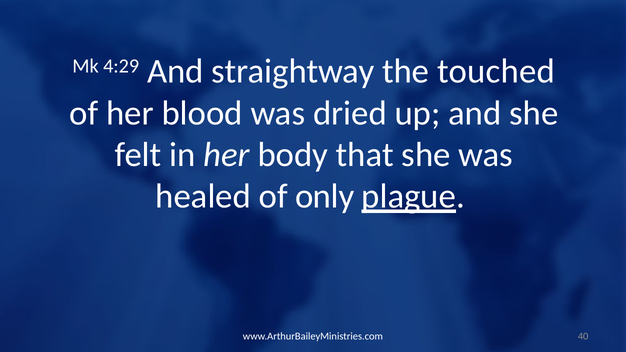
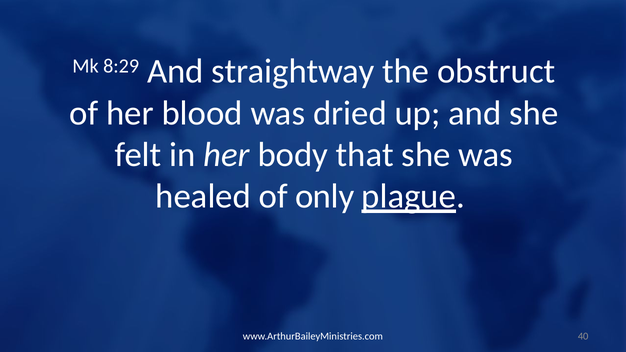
4:29: 4:29 -> 8:29
touched: touched -> obstruct
